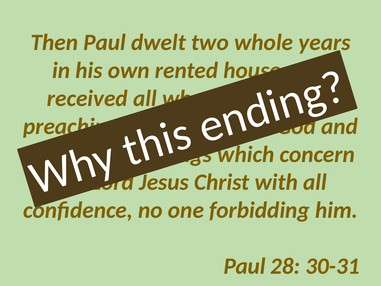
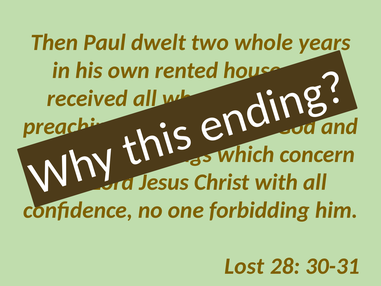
Paul at (245, 266): Paul -> Lost
